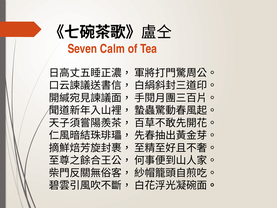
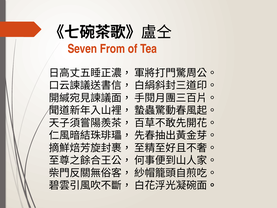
Calm: Calm -> From
